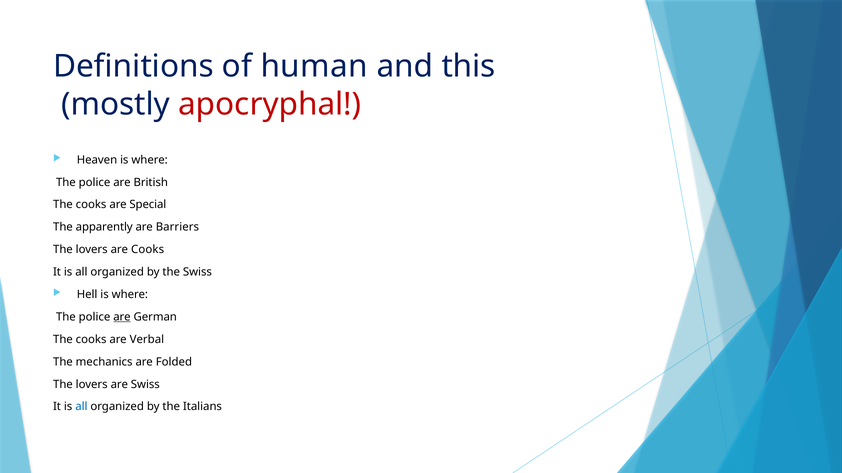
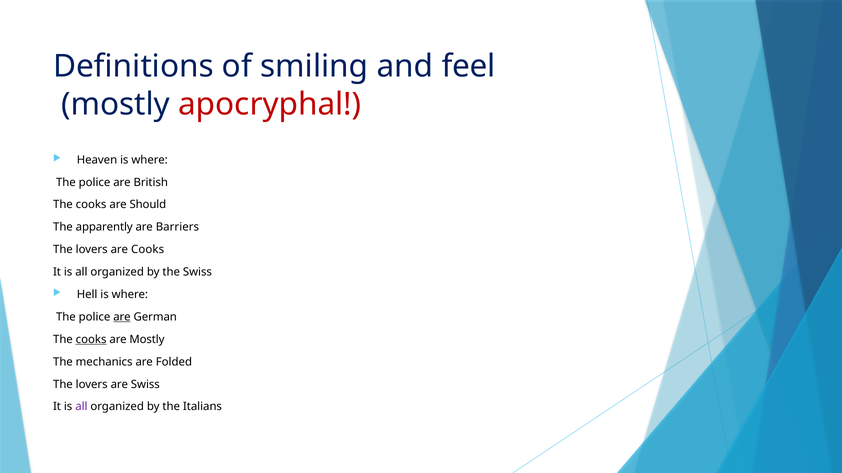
human: human -> smiling
this: this -> feel
Special: Special -> Should
cooks at (91, 340) underline: none -> present
are Verbal: Verbal -> Mostly
all at (81, 407) colour: blue -> purple
